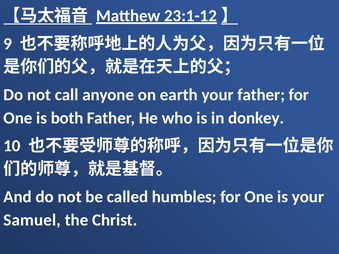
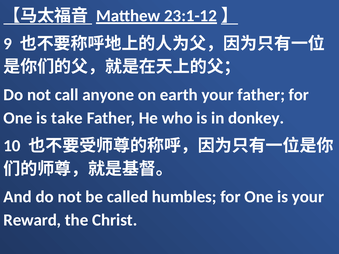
both: both -> take
Samuel: Samuel -> Reward
